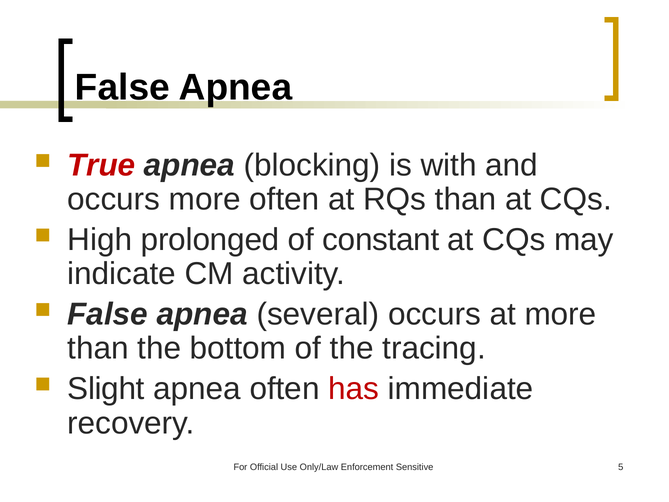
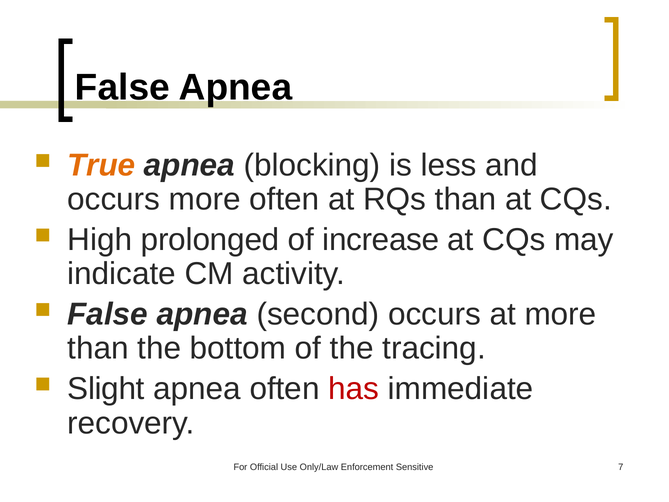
True colour: red -> orange
with: with -> less
constant: constant -> increase
several: several -> second
5: 5 -> 7
